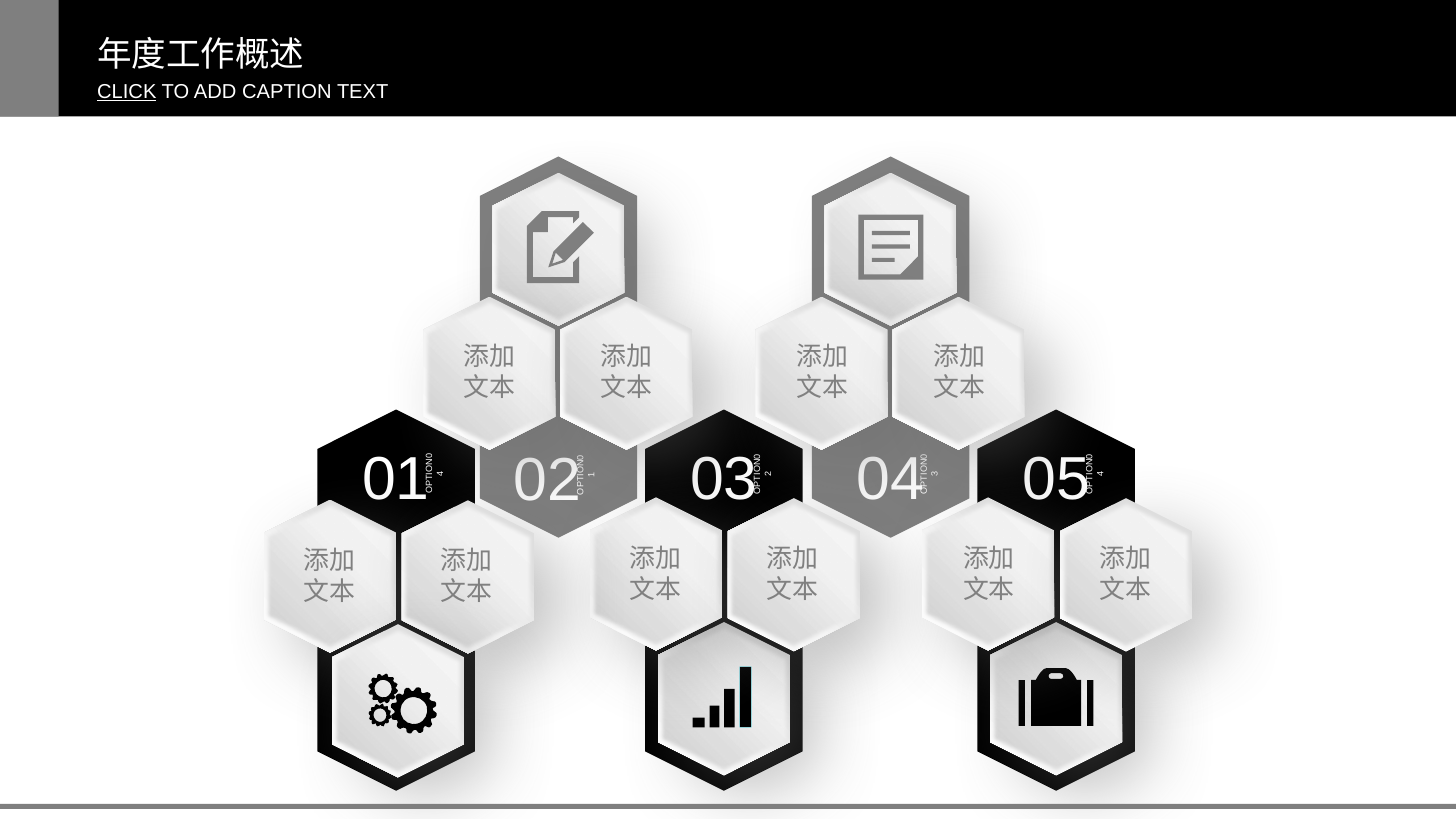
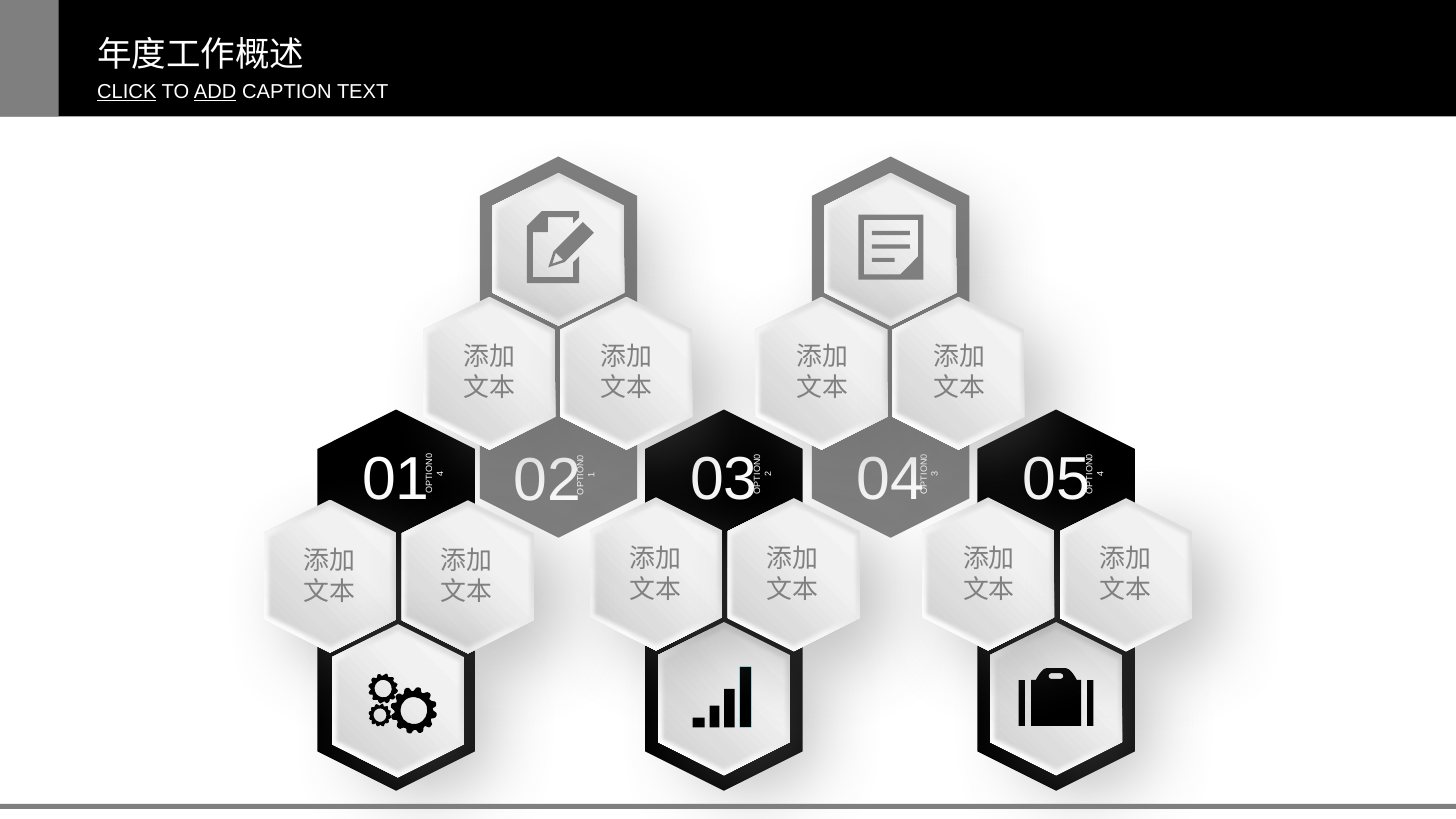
ADD underline: none -> present
